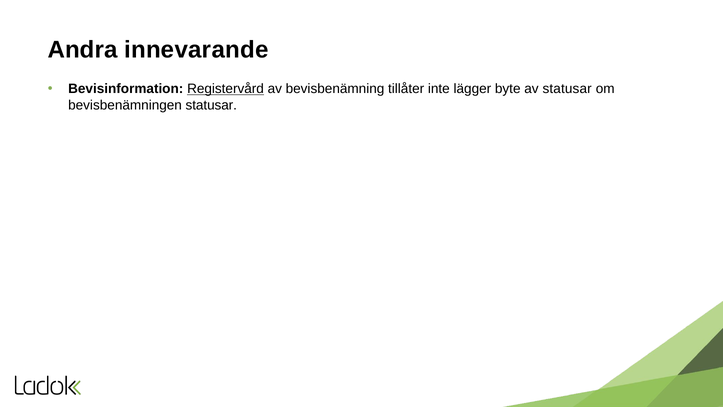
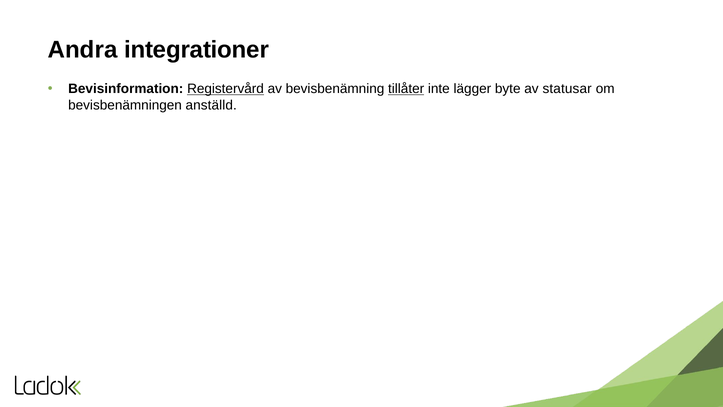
innevarande: innevarande -> integrationer
tillåter underline: none -> present
bevisbenämningen statusar: statusar -> anställd
